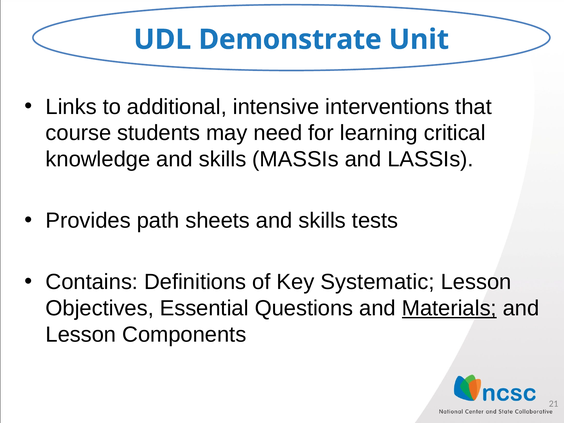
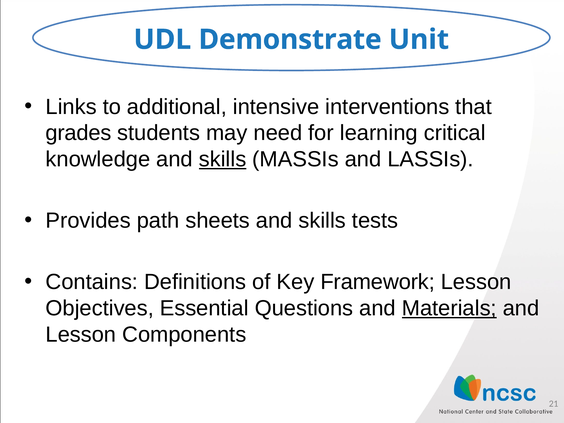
course: course -> grades
skills at (223, 159) underline: none -> present
Systematic: Systematic -> Framework
